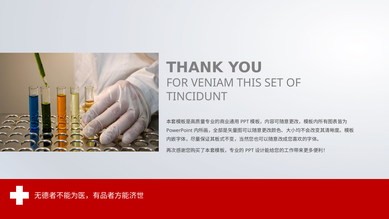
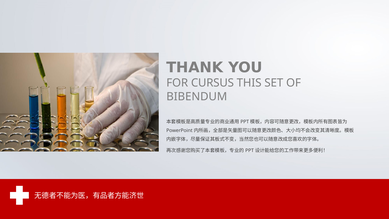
VENIAM: VENIAM -> CURSUS
TINCIDUNT: TINCIDUNT -> BIBENDUM
